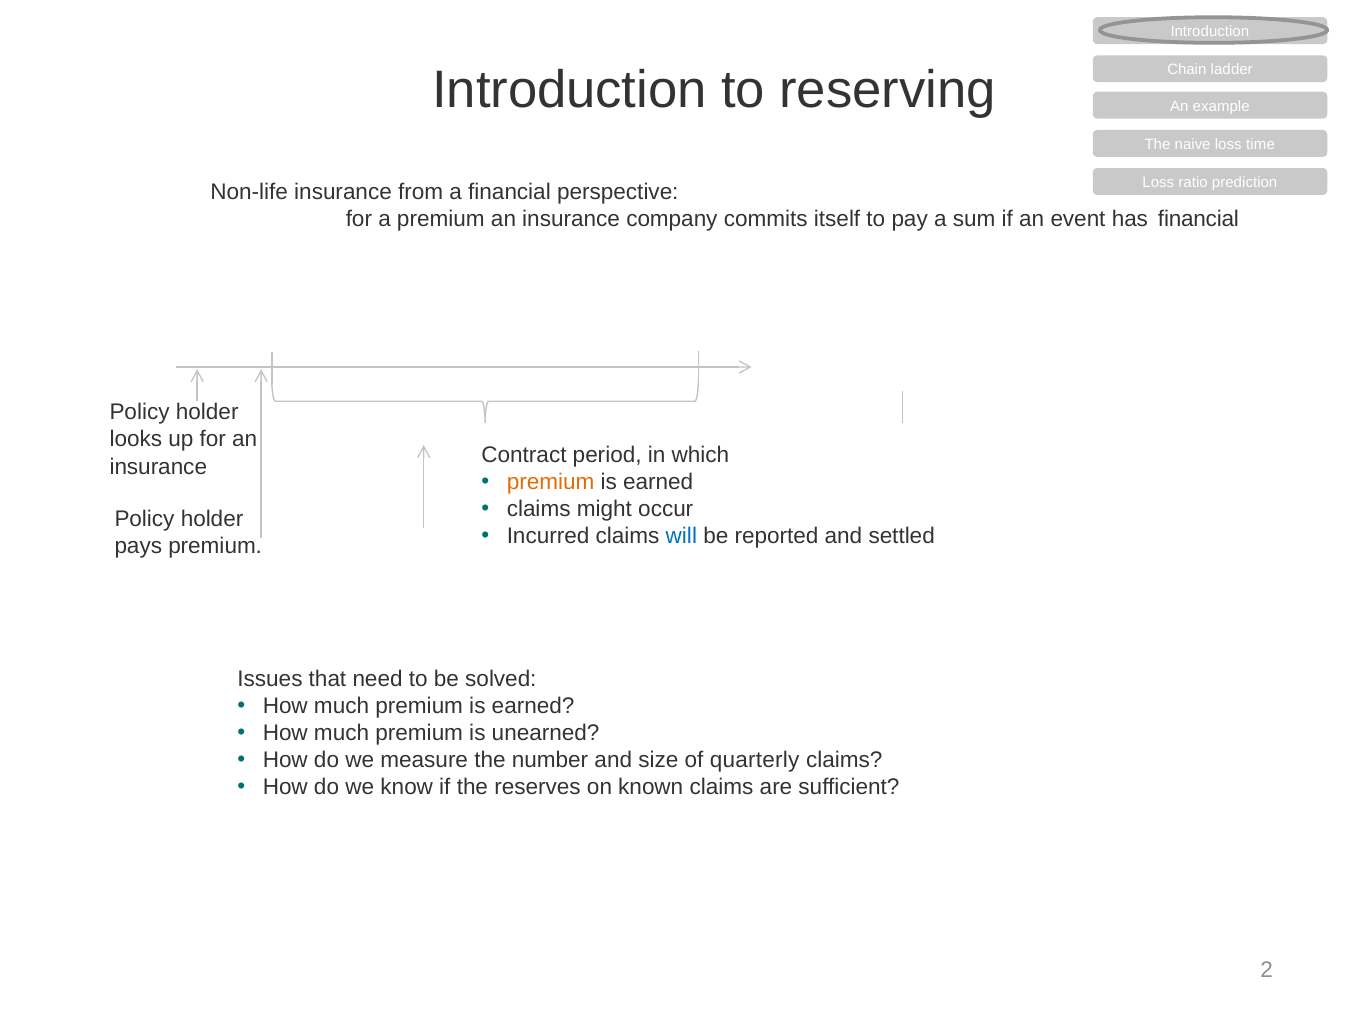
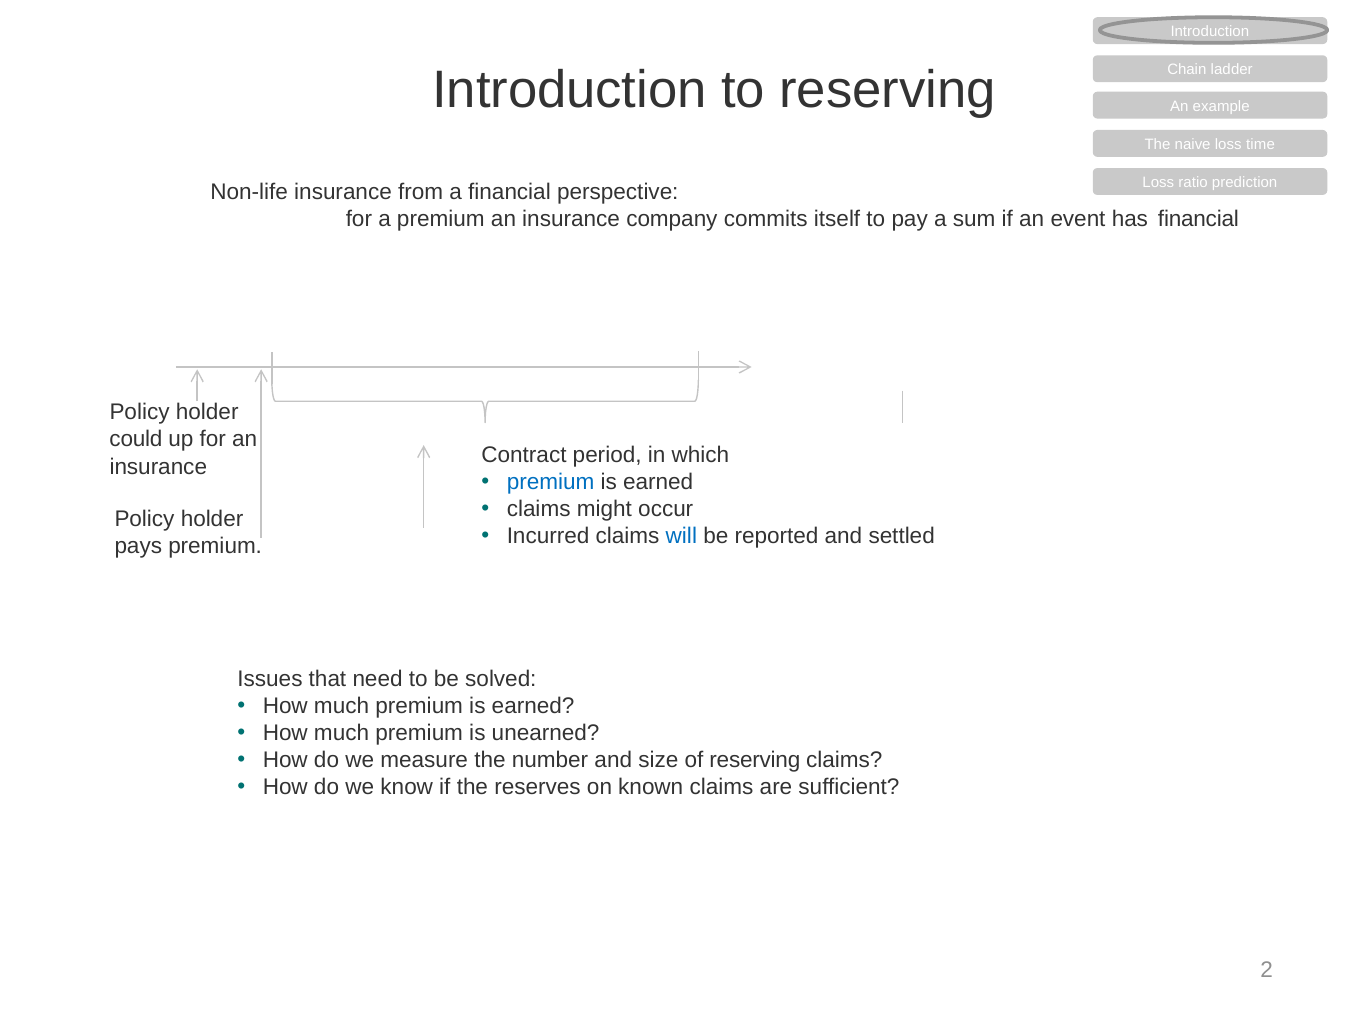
looks: looks -> could
premium at (551, 482) colour: orange -> blue
of quarterly: quarterly -> reserving
